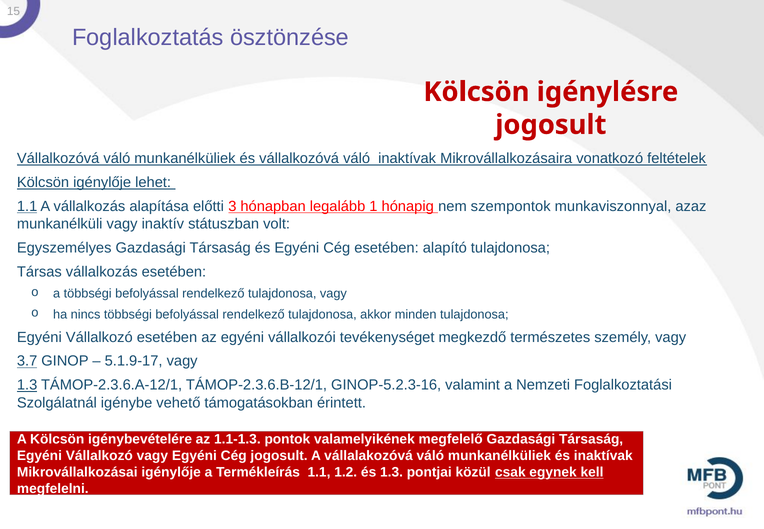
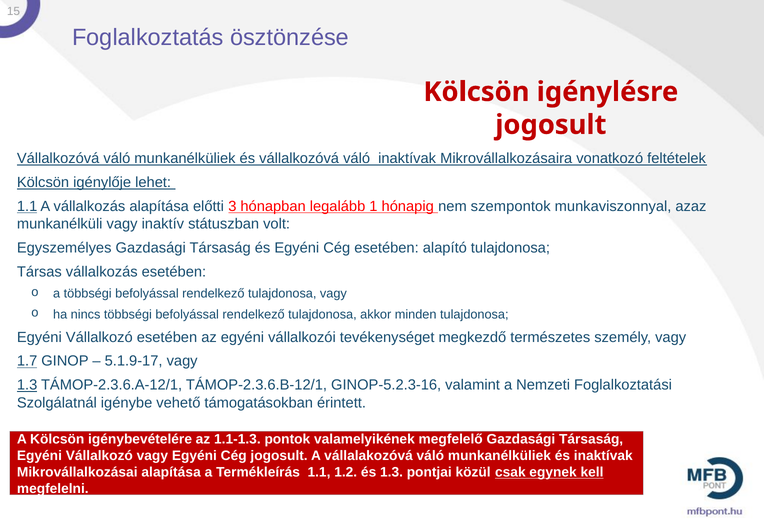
3.7: 3.7 -> 1.7
Mikrovállalkozásai igénylője: igénylője -> alapítása
